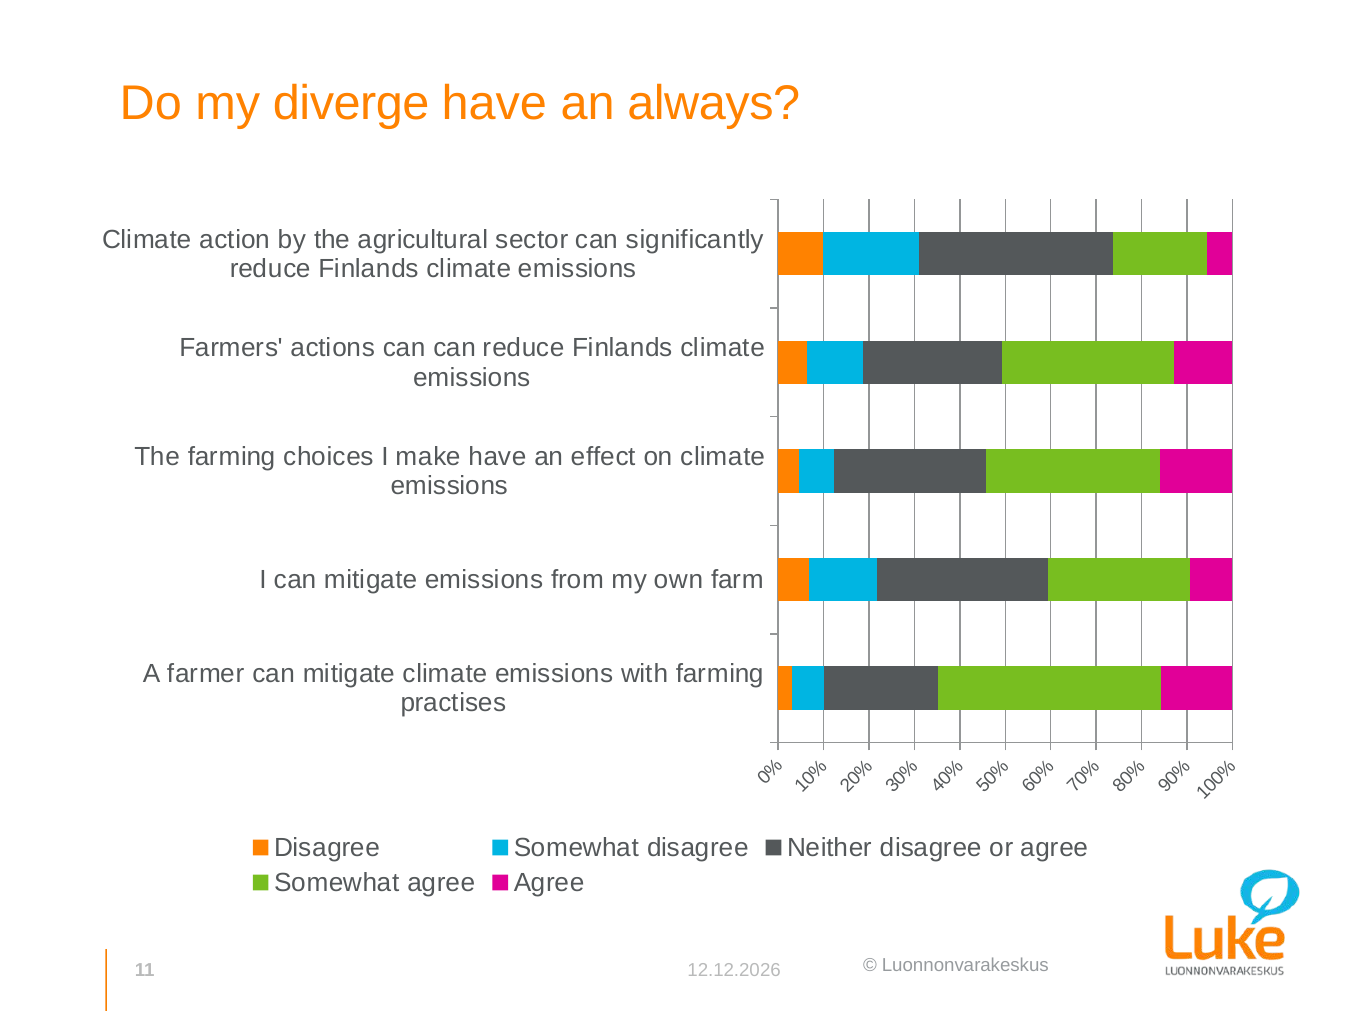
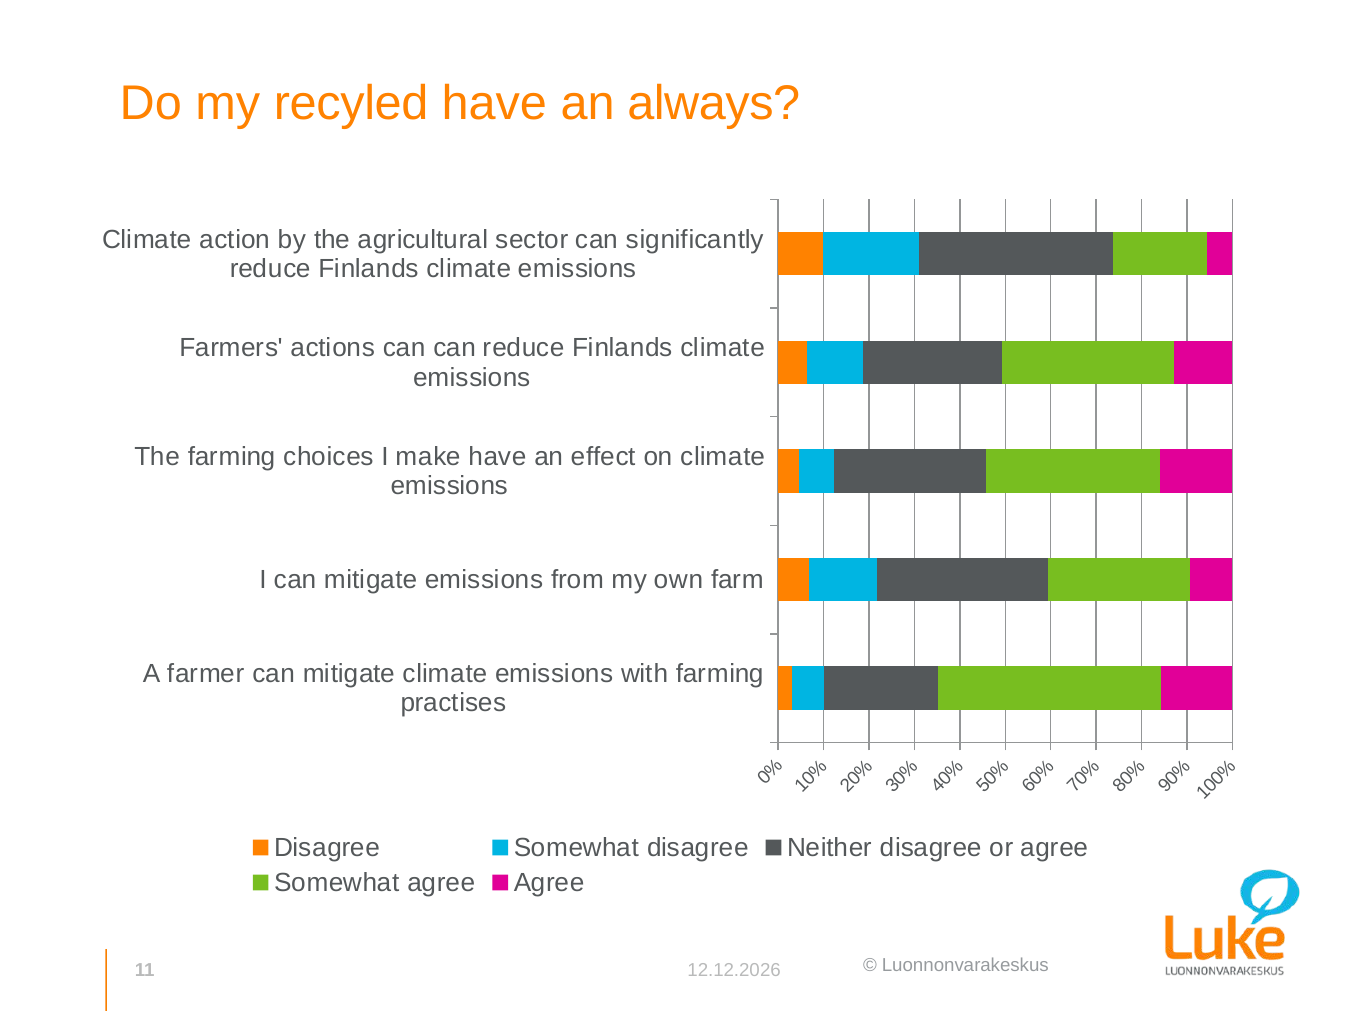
diverge: diverge -> recyled
